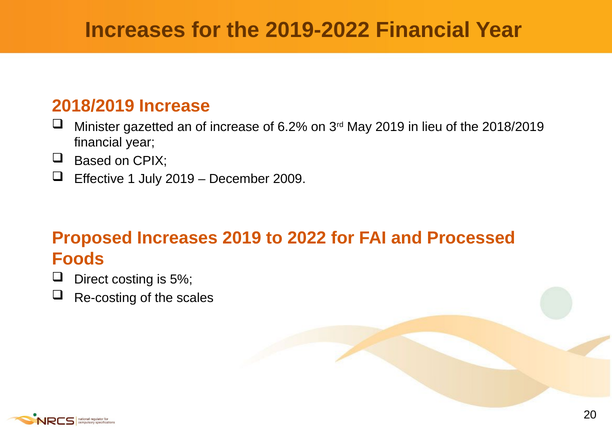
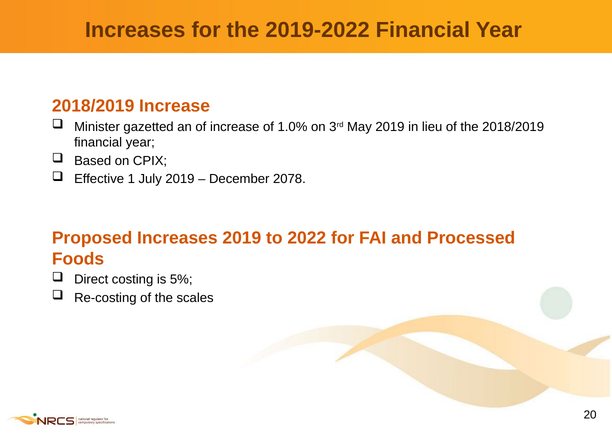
6.2%: 6.2% -> 1.0%
2009: 2009 -> 2078
